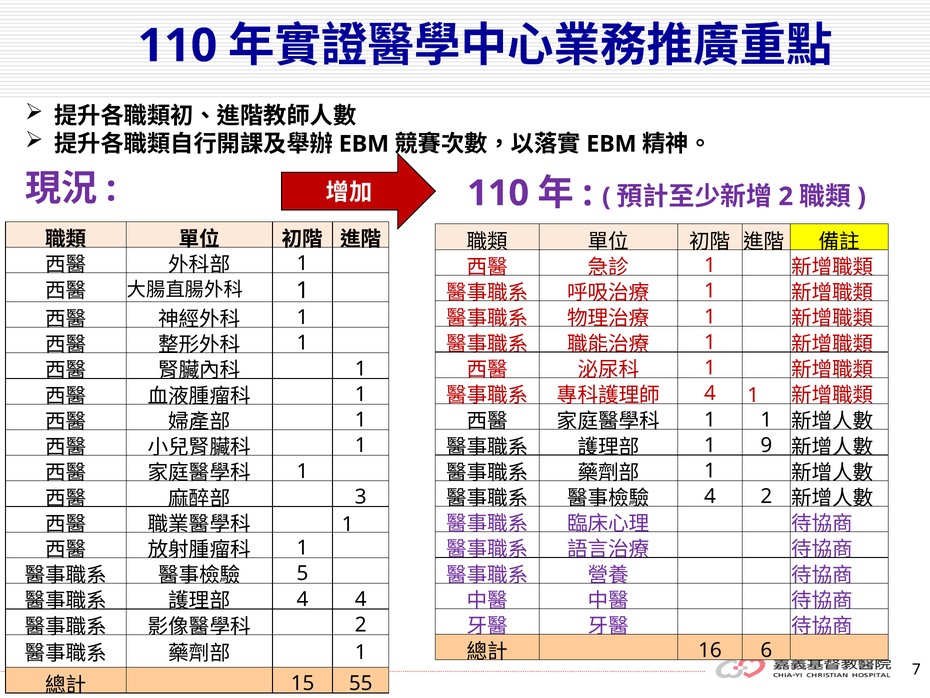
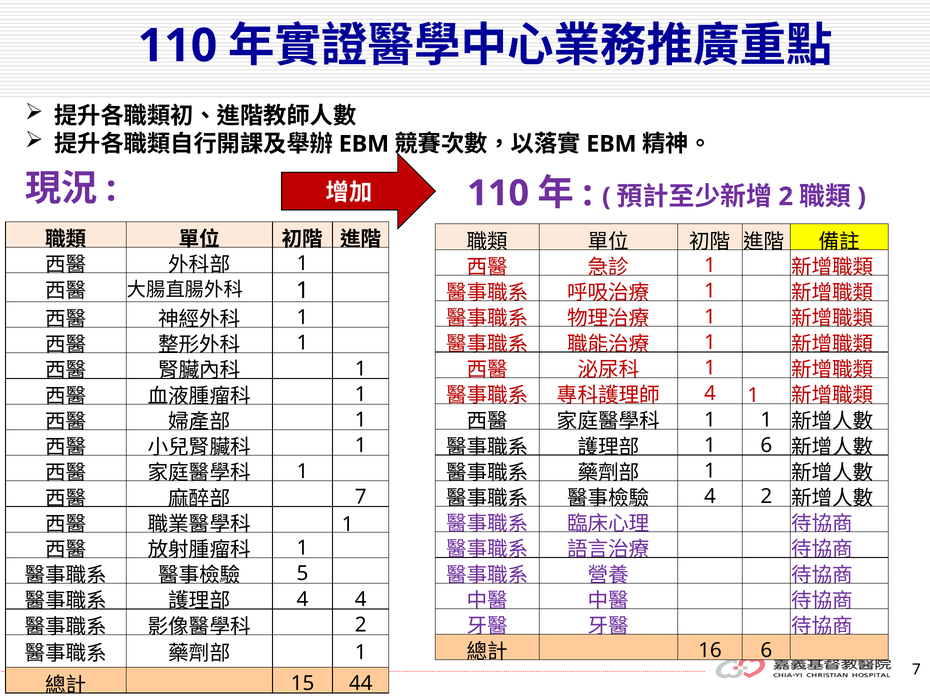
1 9: 9 -> 6
3 at (361, 496): 3 -> 7
55: 55 -> 44
